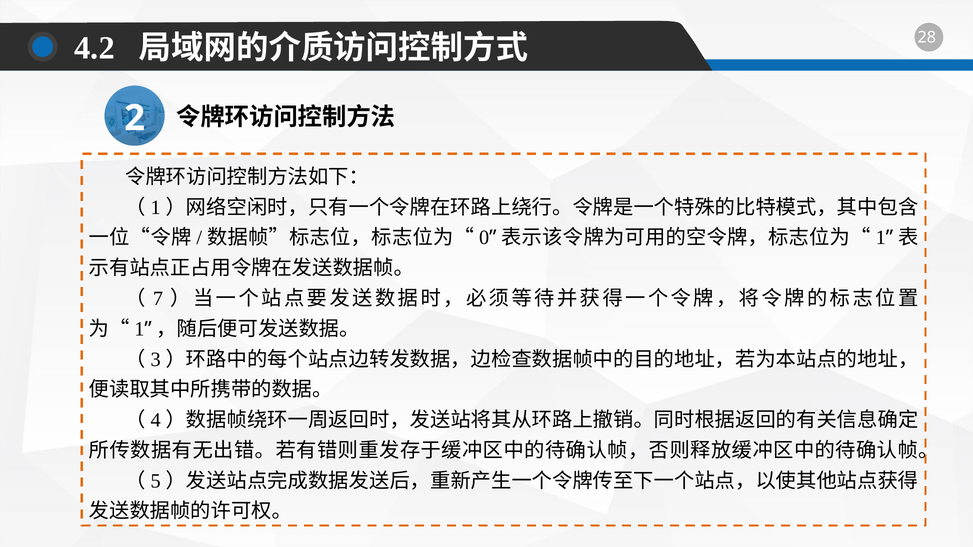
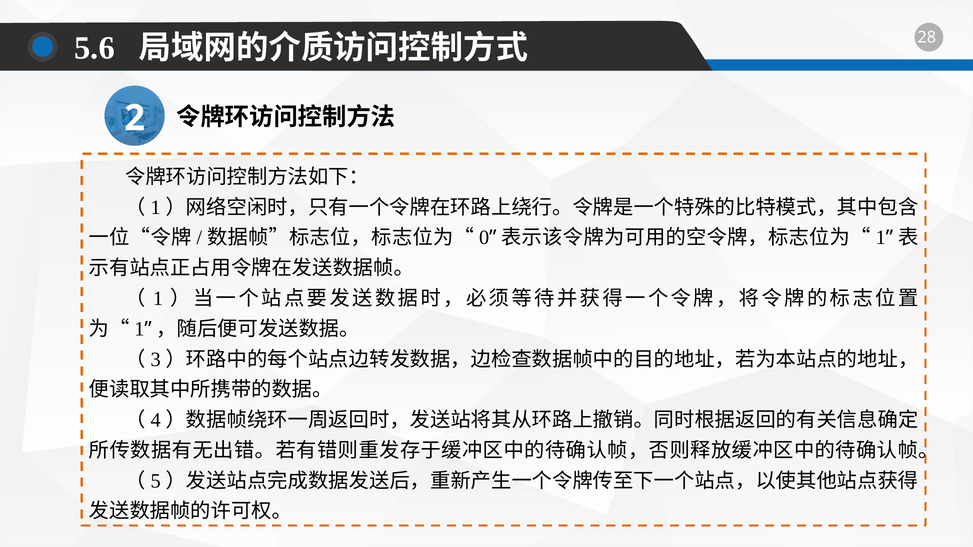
4.2: 4.2 -> 5.6
7 at (158, 299): 7 -> 1
